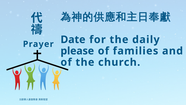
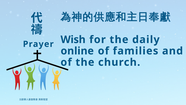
Date: Date -> Wish
please: please -> online
